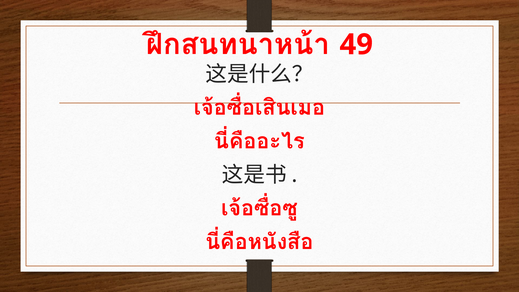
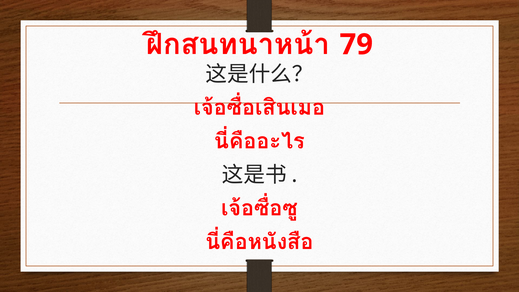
49: 49 -> 79
